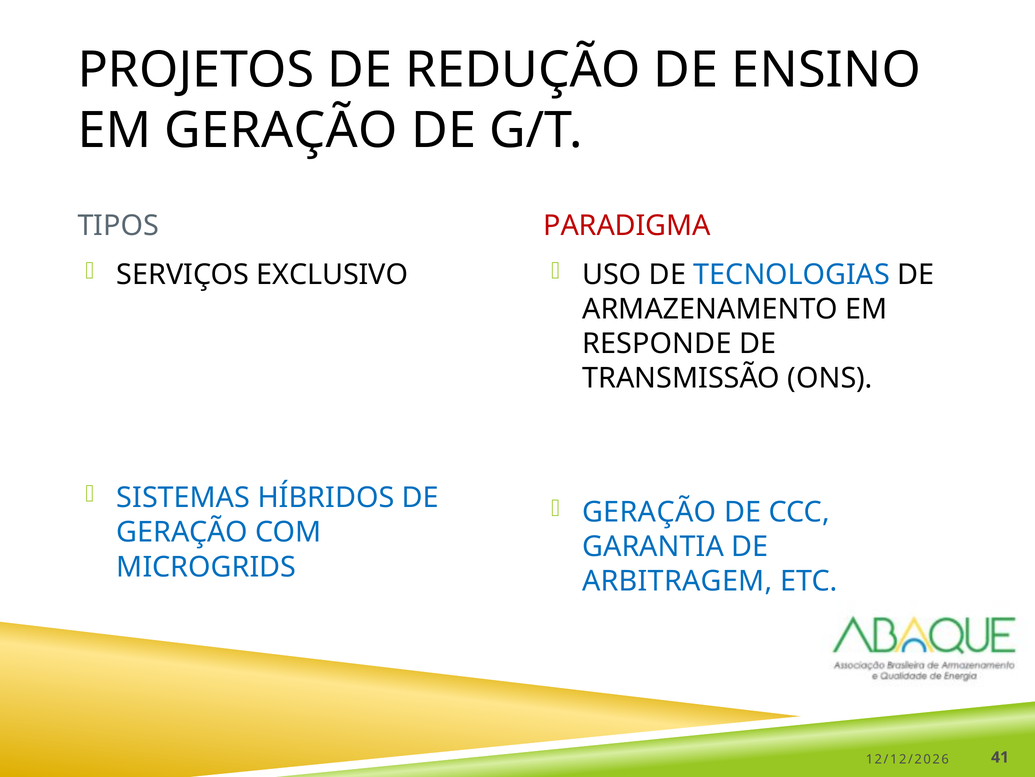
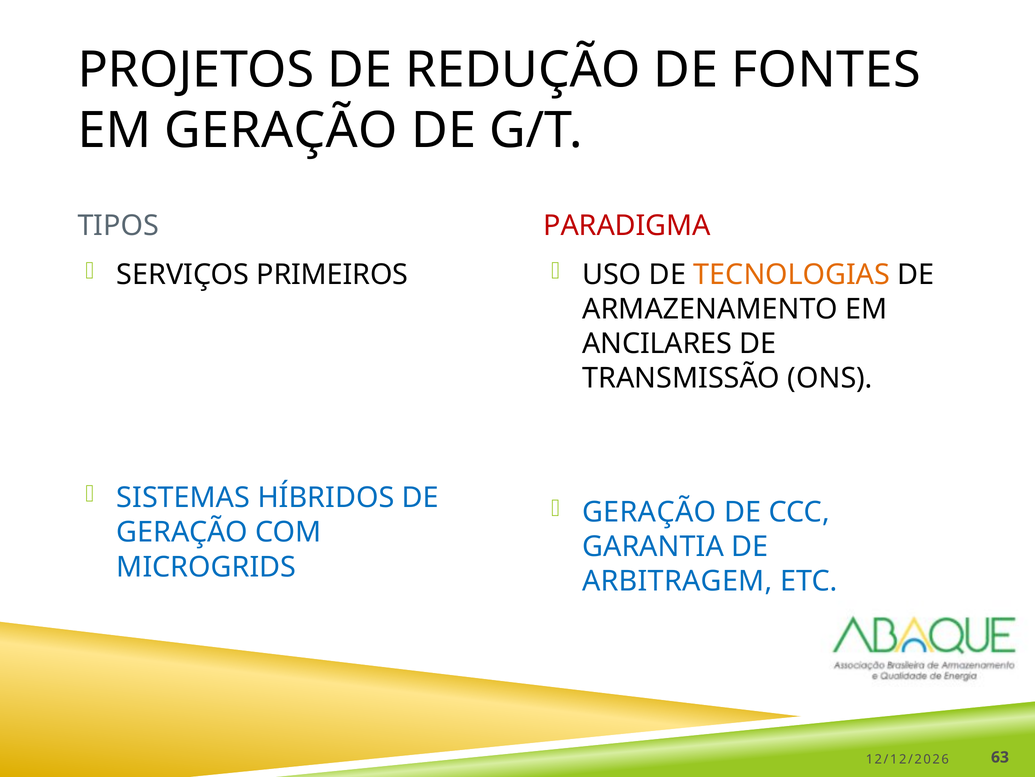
ENSINO: ENSINO -> FONTES
EXCLUSIVO: EXCLUSIVO -> PRIMEIROS
TECNOLOGIAS colour: blue -> orange
RESPONDE: RESPONDE -> ANCILARES
41: 41 -> 63
